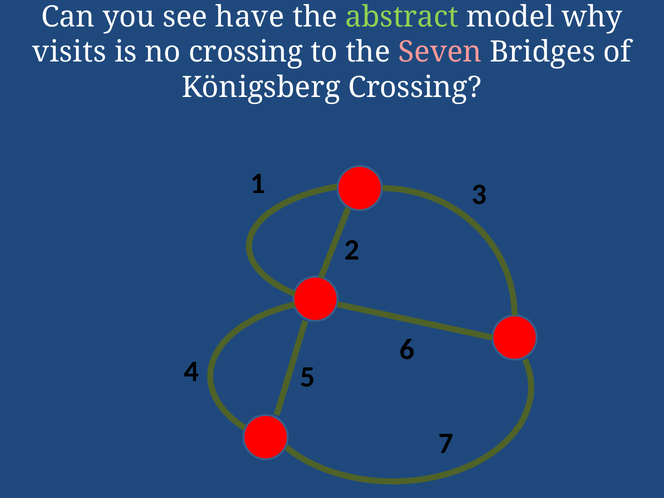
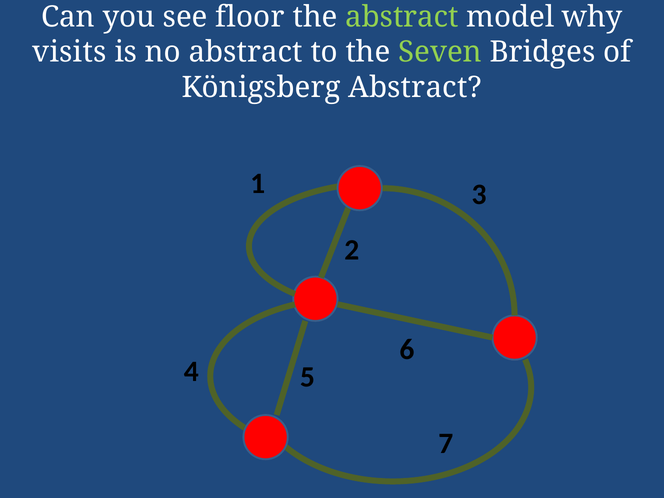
have: have -> floor
no crossing: crossing -> abstract
Seven colour: pink -> light green
Königsberg Crossing: Crossing -> Abstract
